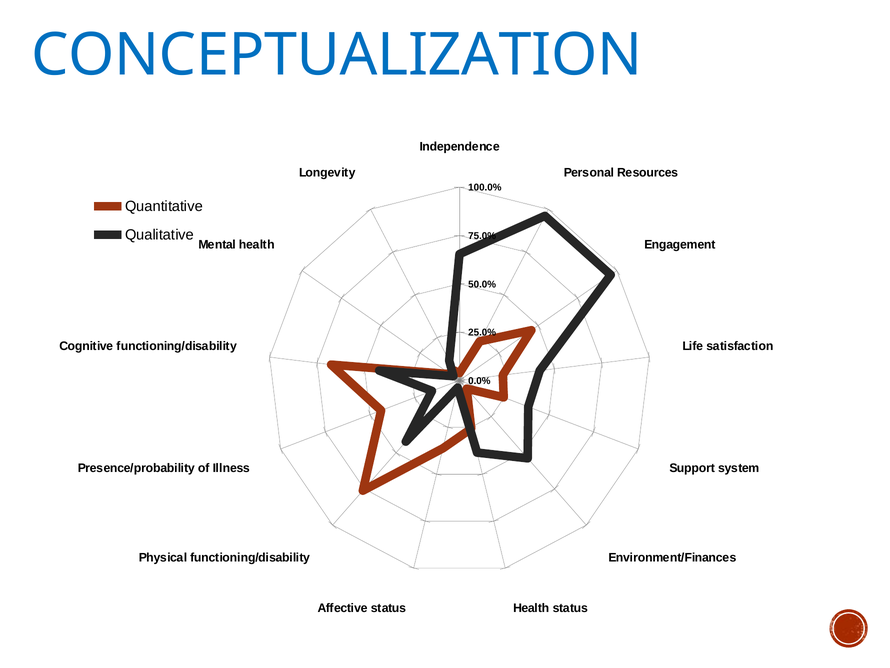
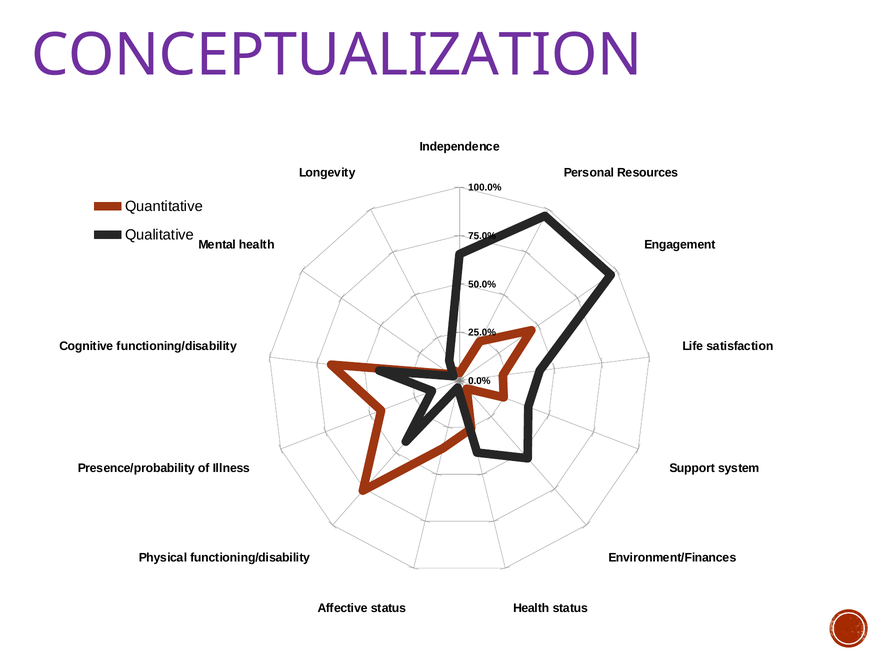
CONCEPTUALIZATION colour: blue -> purple
